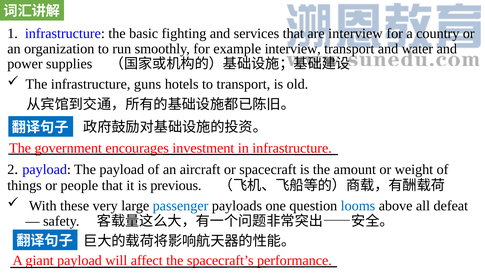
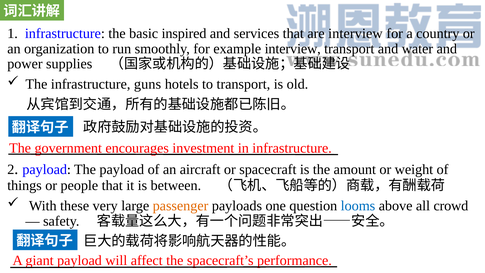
fighting: fighting -> inspired
previous: previous -> between
passenger colour: blue -> orange
defeat: defeat -> crowd
